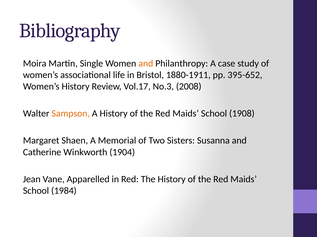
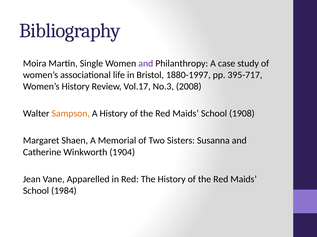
and at (146, 64) colour: orange -> purple
1880-1911: 1880-1911 -> 1880-1997
395-652: 395-652 -> 395-717
